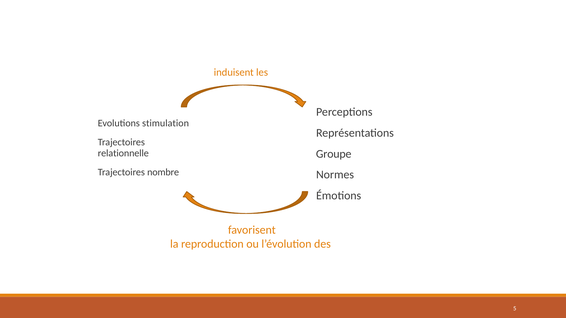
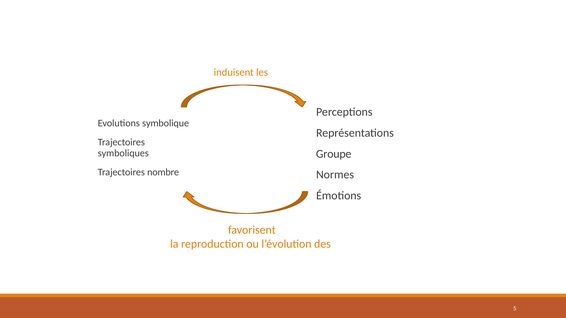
stimulation: stimulation -> symbolique
relationnelle: relationnelle -> symboliques
